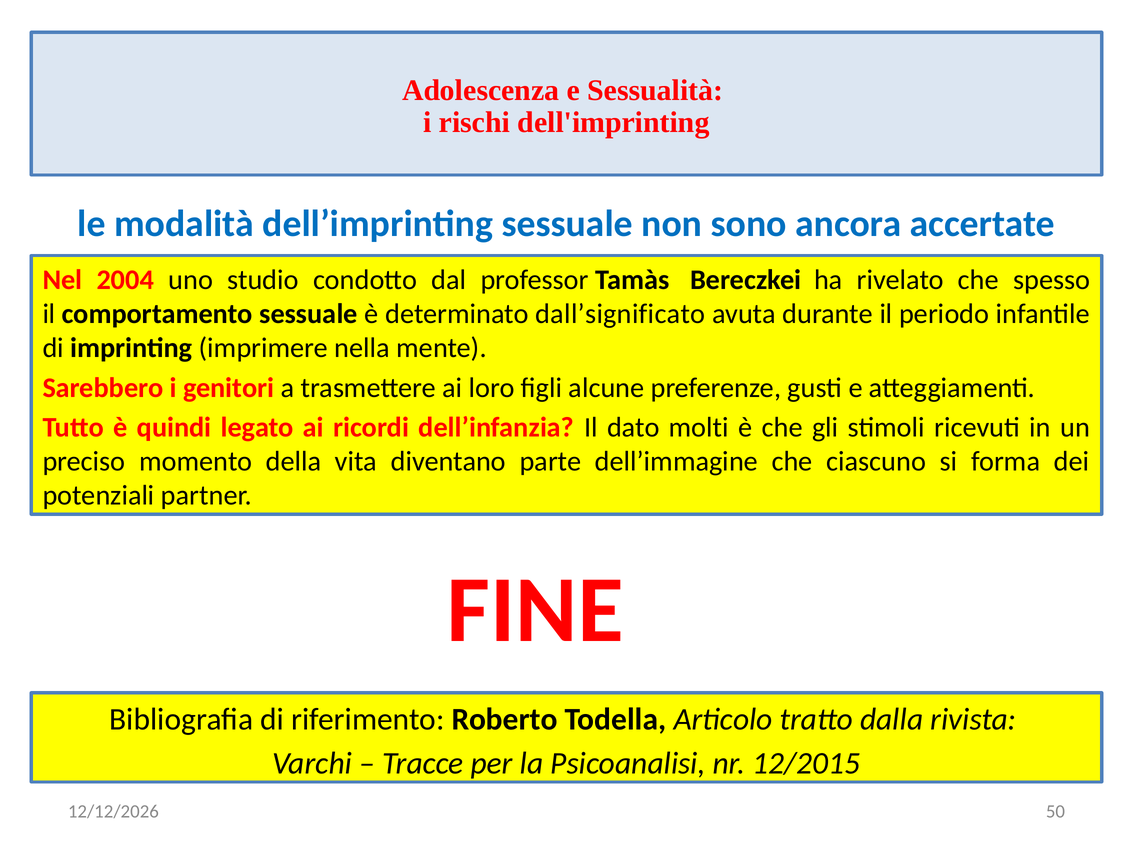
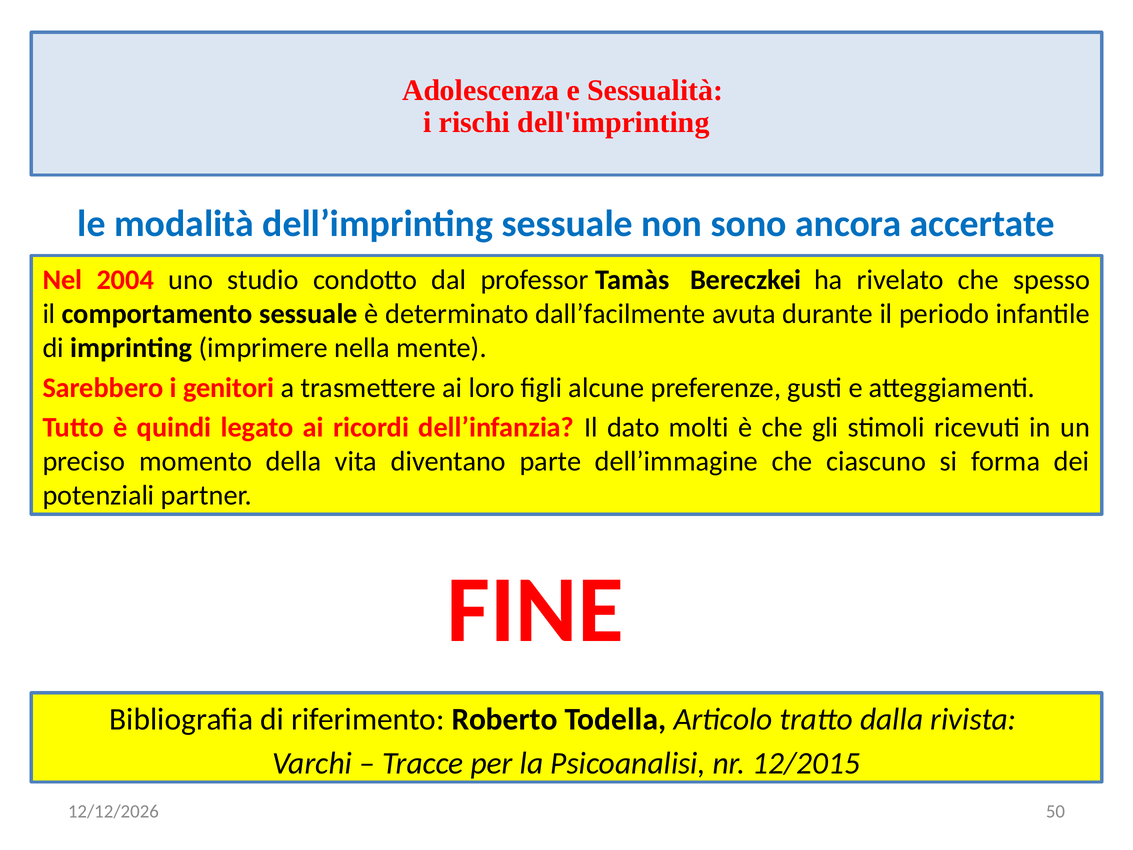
dall’significato: dall’significato -> dall’facilmente
